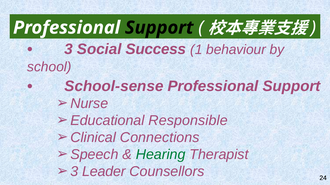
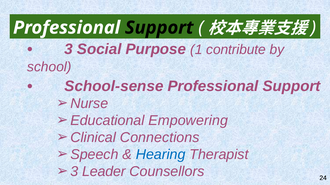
Success: Success -> Purpose
behaviour: behaviour -> contribute
Responsible: Responsible -> Empowering
Hearing colour: green -> blue
